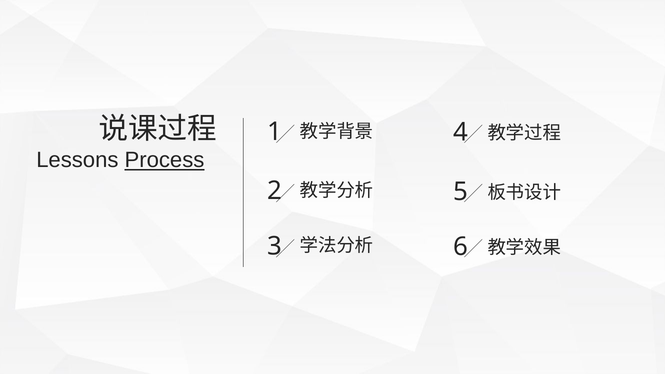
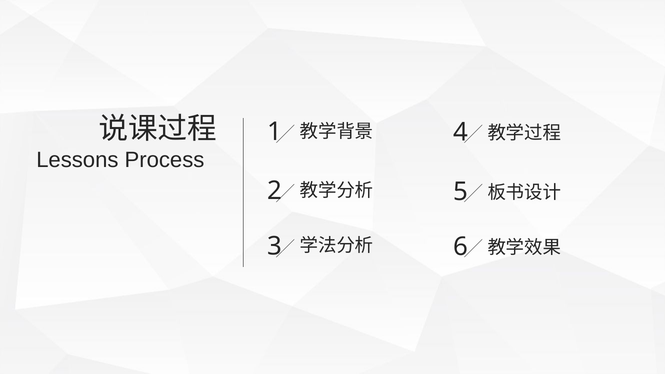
Process underline: present -> none
